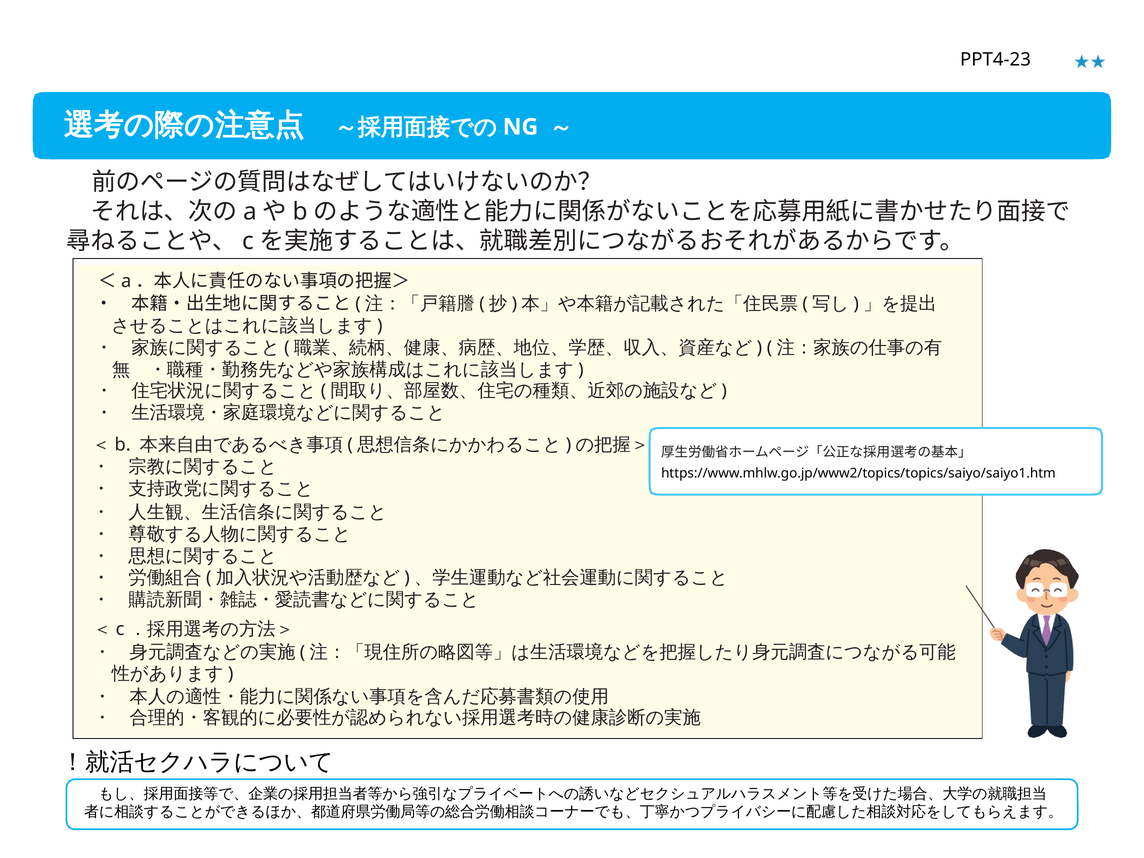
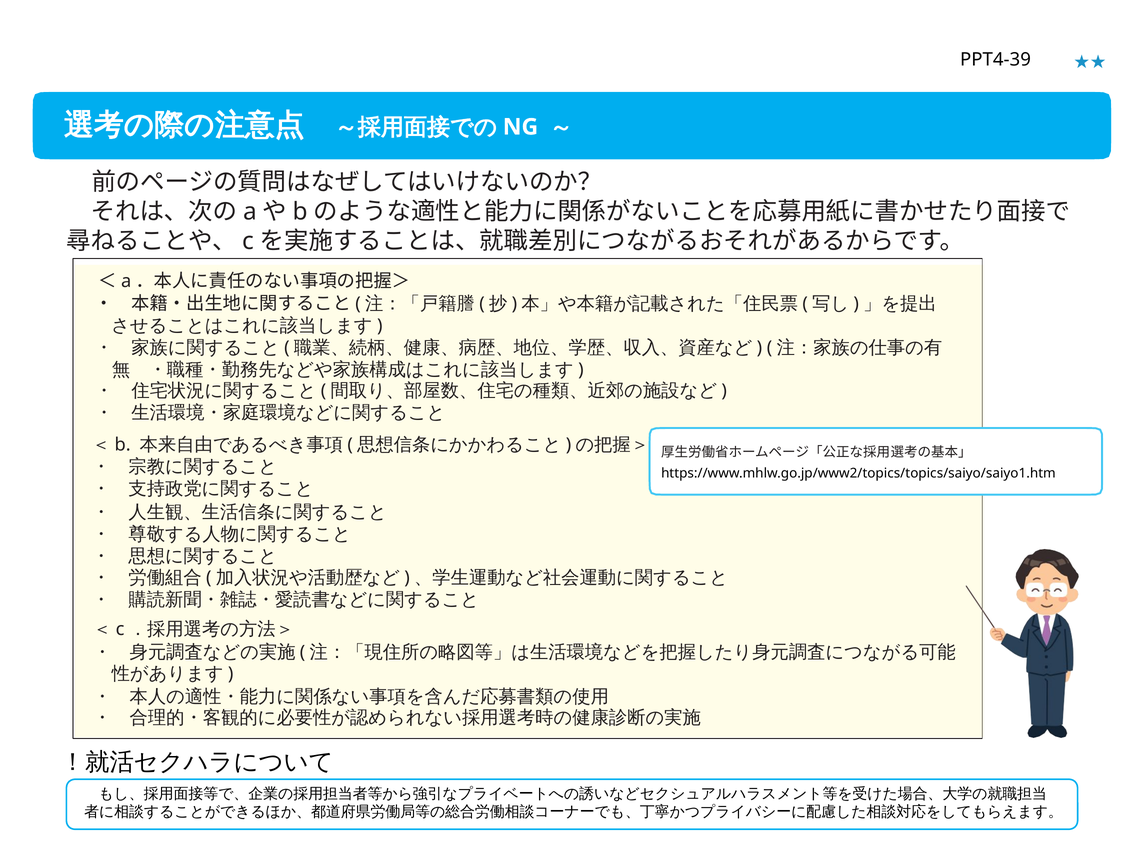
PPT4-23: PPT4-23 -> PPT4-39
